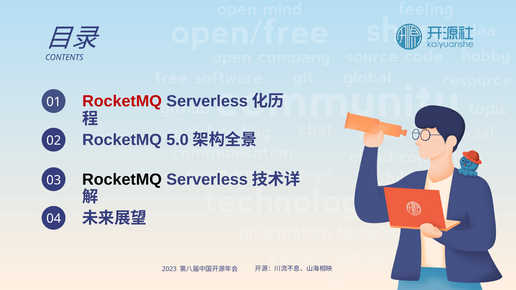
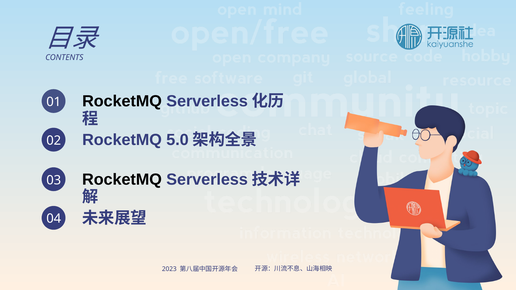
RocketMQ at (122, 101) colour: red -> black
